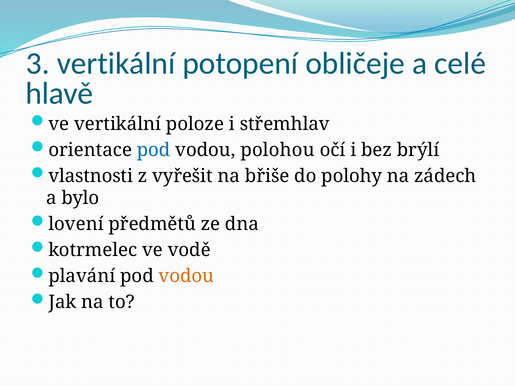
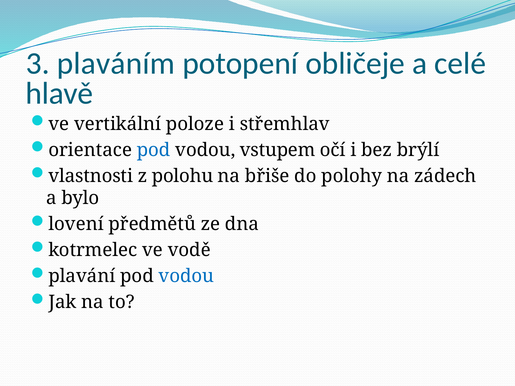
3 vertikální: vertikální -> plaváním
polohou: polohou -> vstupem
vyřešit: vyřešit -> polohu
vodou colour: orange -> blue
